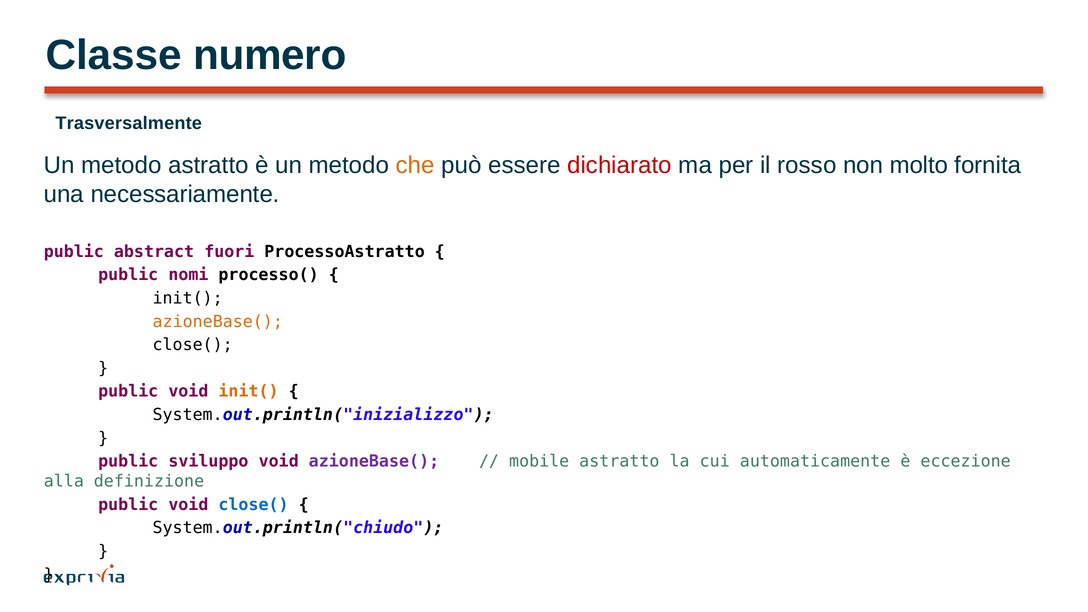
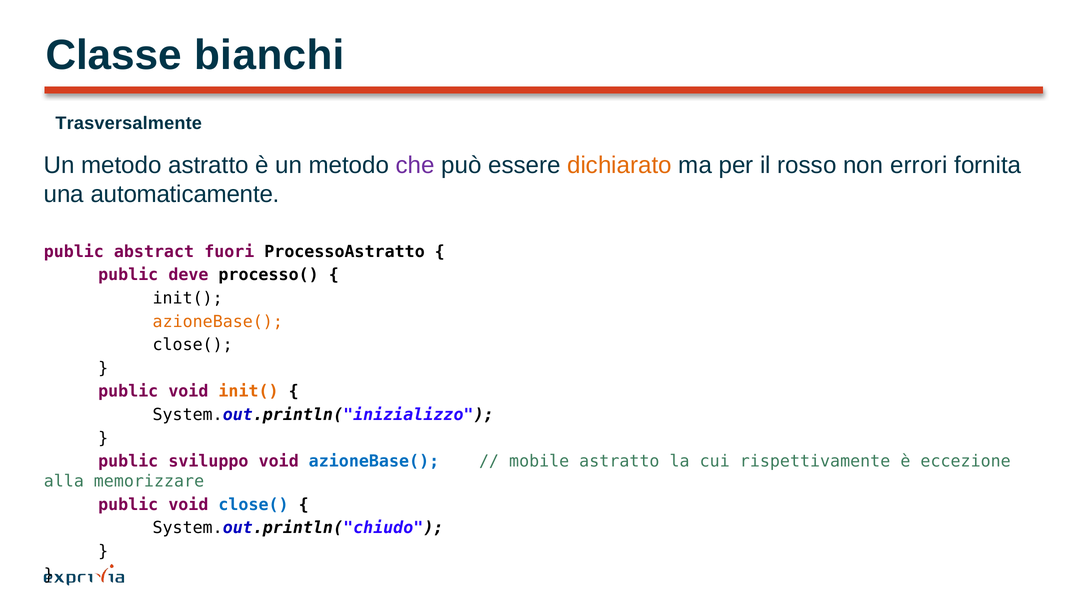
numero: numero -> bianchi
che colour: orange -> purple
dichiarato colour: red -> orange
molto: molto -> errori
necessariamente: necessariamente -> automaticamente
nomi: nomi -> deve
azioneBase( at (374, 461) colour: purple -> blue
automaticamente: automaticamente -> rispettivamente
definizione: definizione -> memorizzare
